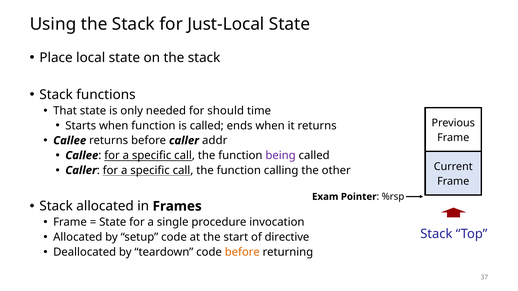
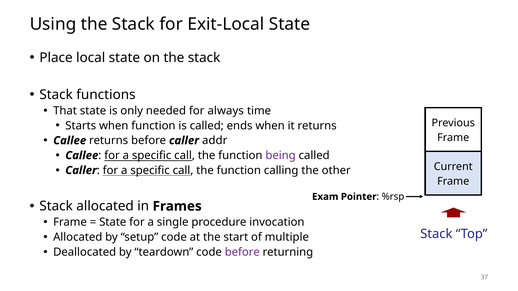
Just-Local: Just-Local -> Exit-Local
should: should -> always
directive: directive -> multiple
before at (242, 252) colour: orange -> purple
